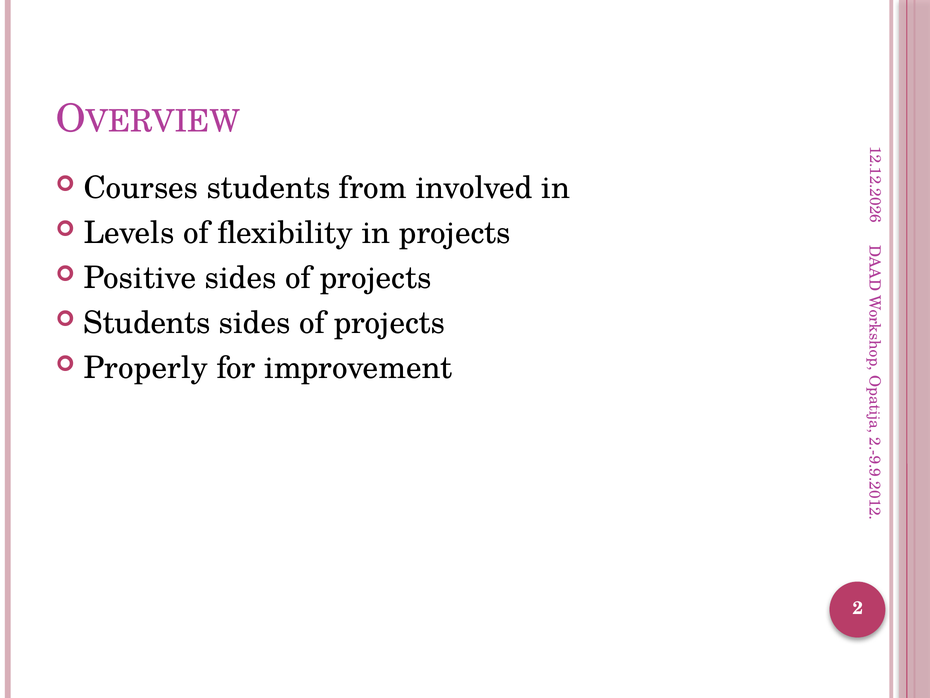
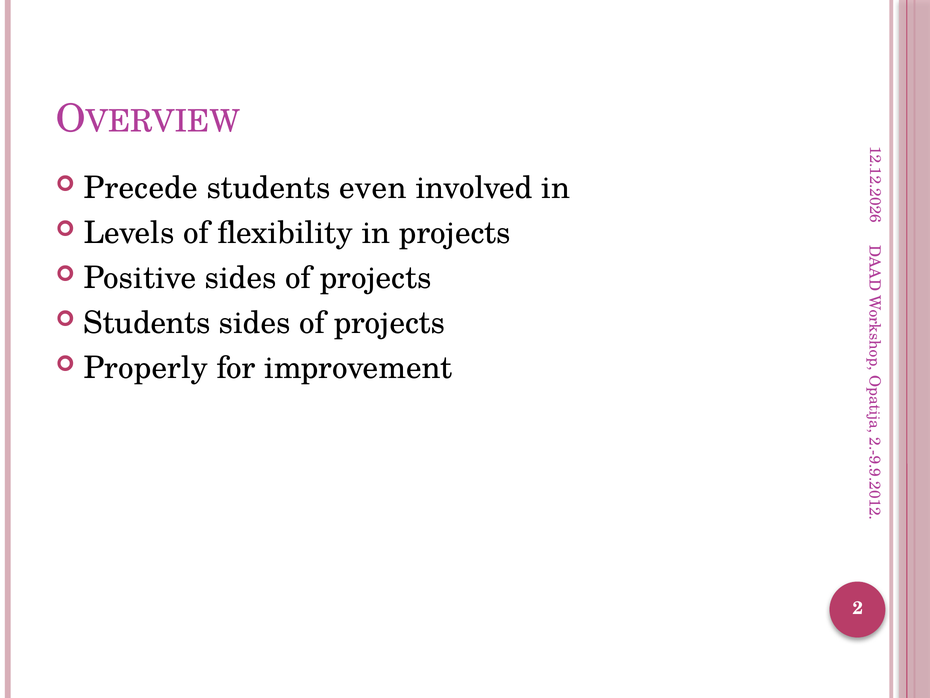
Courses: Courses -> Precede
from: from -> even
